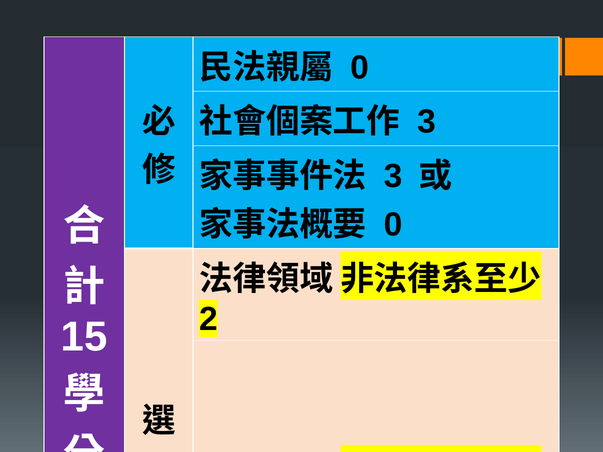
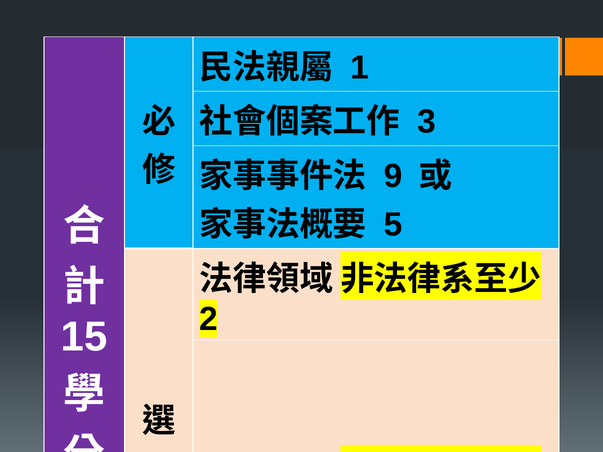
0 at (360, 68): 0 -> 1
3 at (393, 176): 3 -> 9
0 at (393, 225): 0 -> 5
